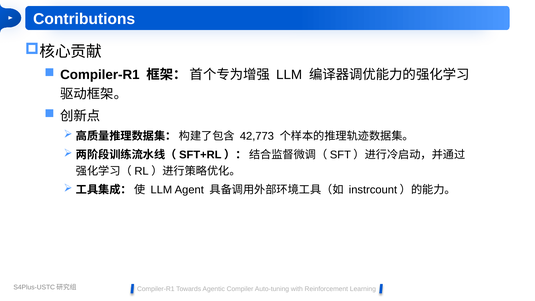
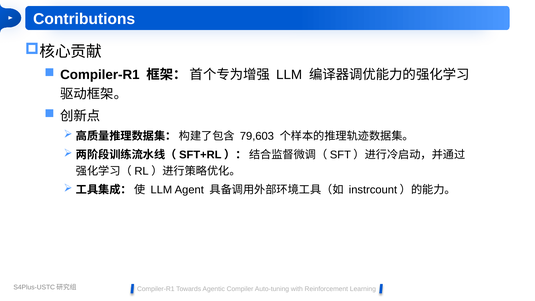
42,773: 42,773 -> 79,603
